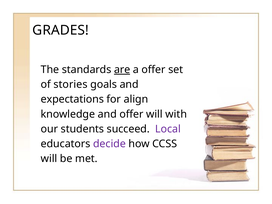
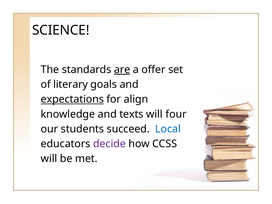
GRADES: GRADES -> SCIENCE
stories: stories -> literary
expectations underline: none -> present
and offer: offer -> texts
with: with -> four
Local colour: purple -> blue
